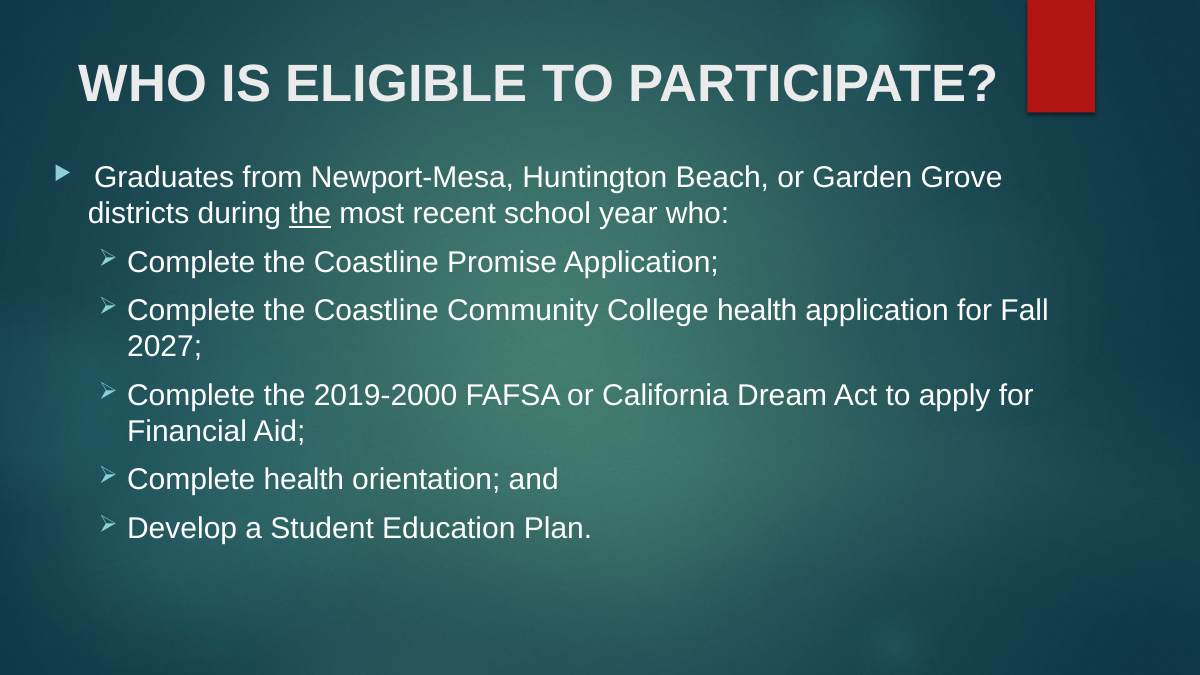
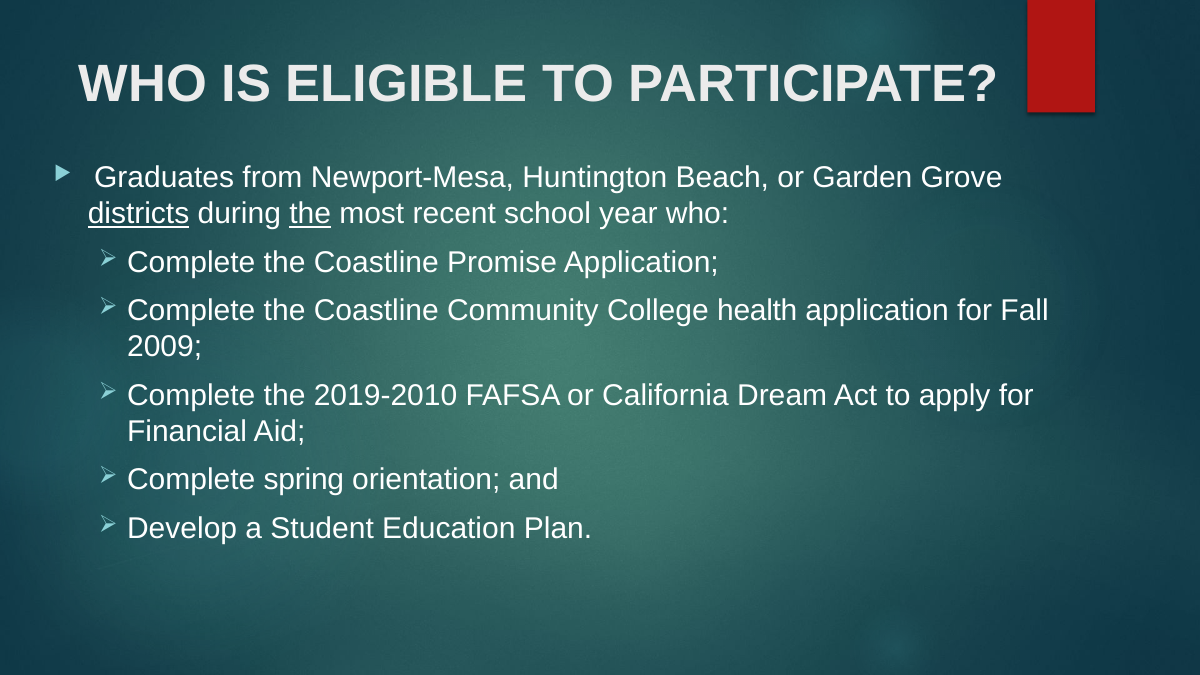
districts underline: none -> present
2027: 2027 -> 2009
2019-2000: 2019-2000 -> 2019-2010
Complete health: health -> spring
